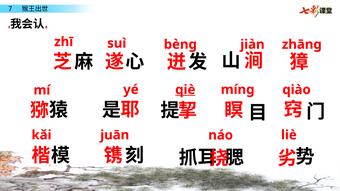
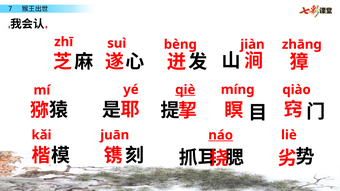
náo underline: none -> present
